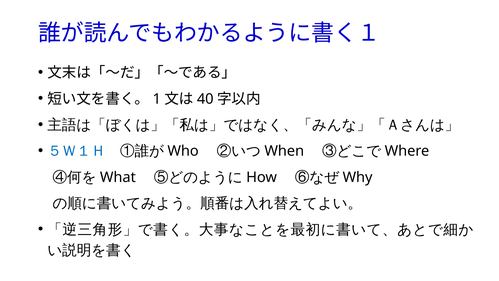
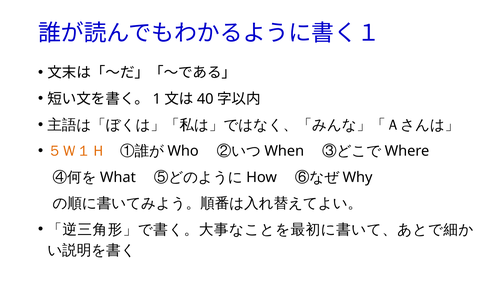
５Ｗ１Ｈ colour: blue -> orange
